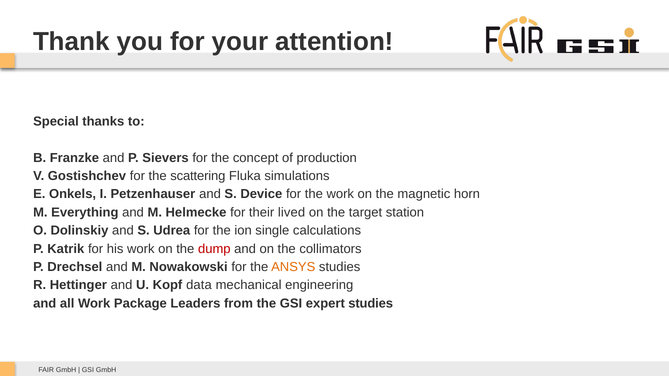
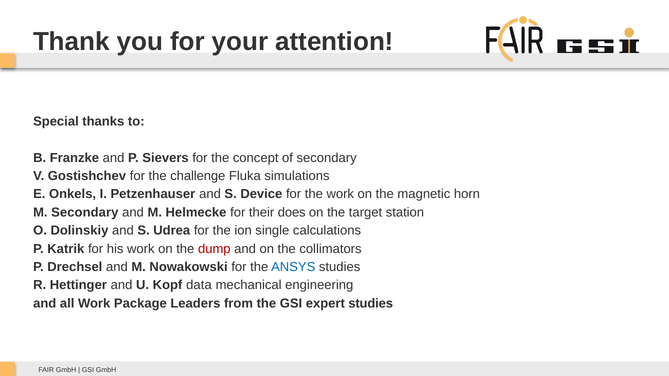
of production: production -> secondary
scattering: scattering -> challenge
M Everything: Everything -> Secondary
lived: lived -> does
ANSYS colour: orange -> blue
